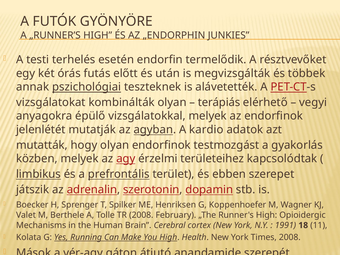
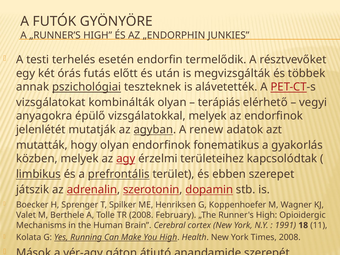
kardio: kardio -> renew
testmozgást: testmozgást -> fonematikus
